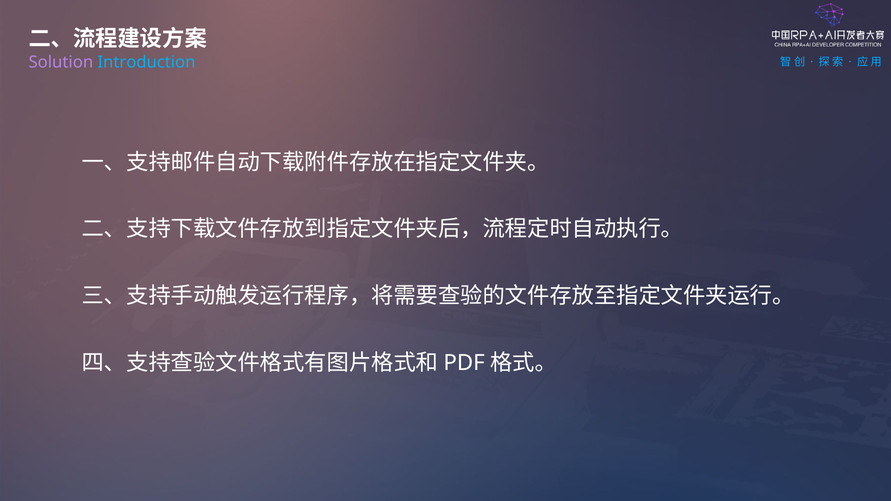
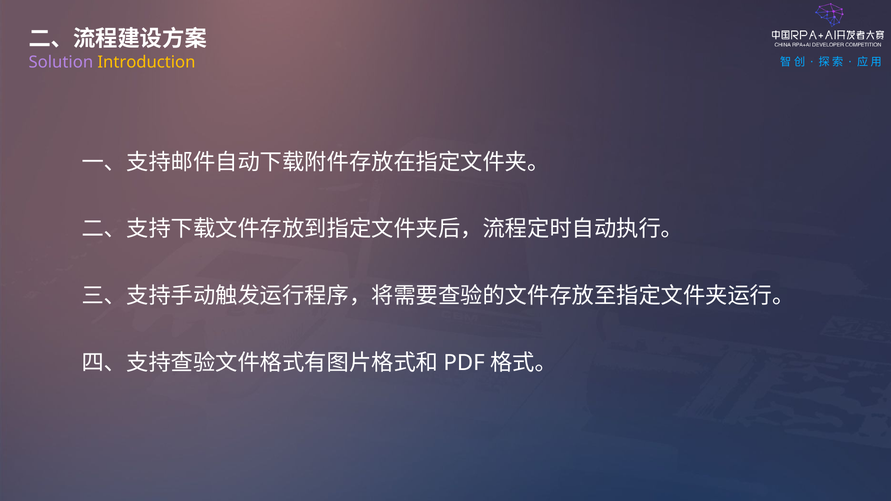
Introduction colour: light blue -> yellow
